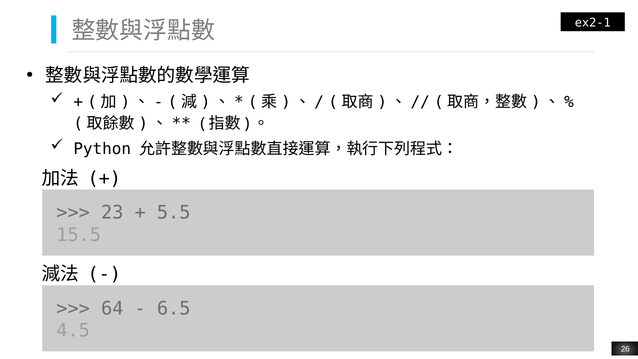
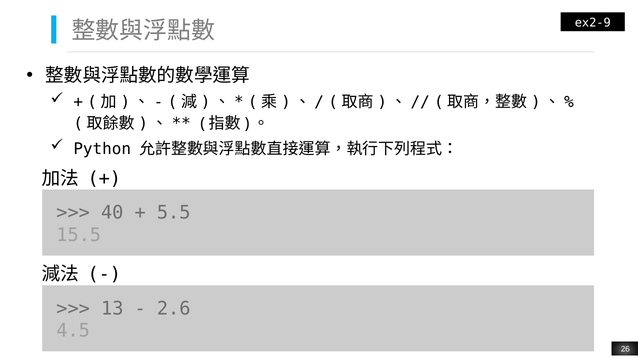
ex2-1: ex2-1 -> ex2-9
23: 23 -> 40
64: 64 -> 13
6.5: 6.5 -> 2.6
